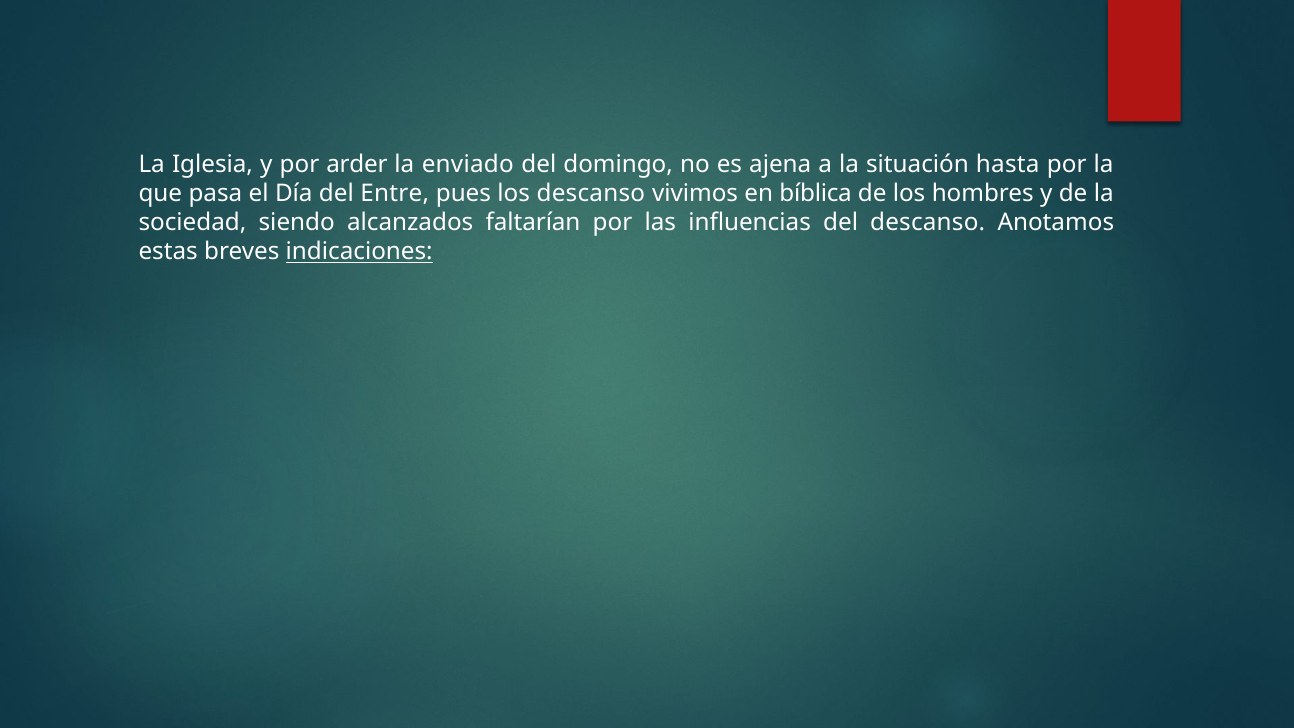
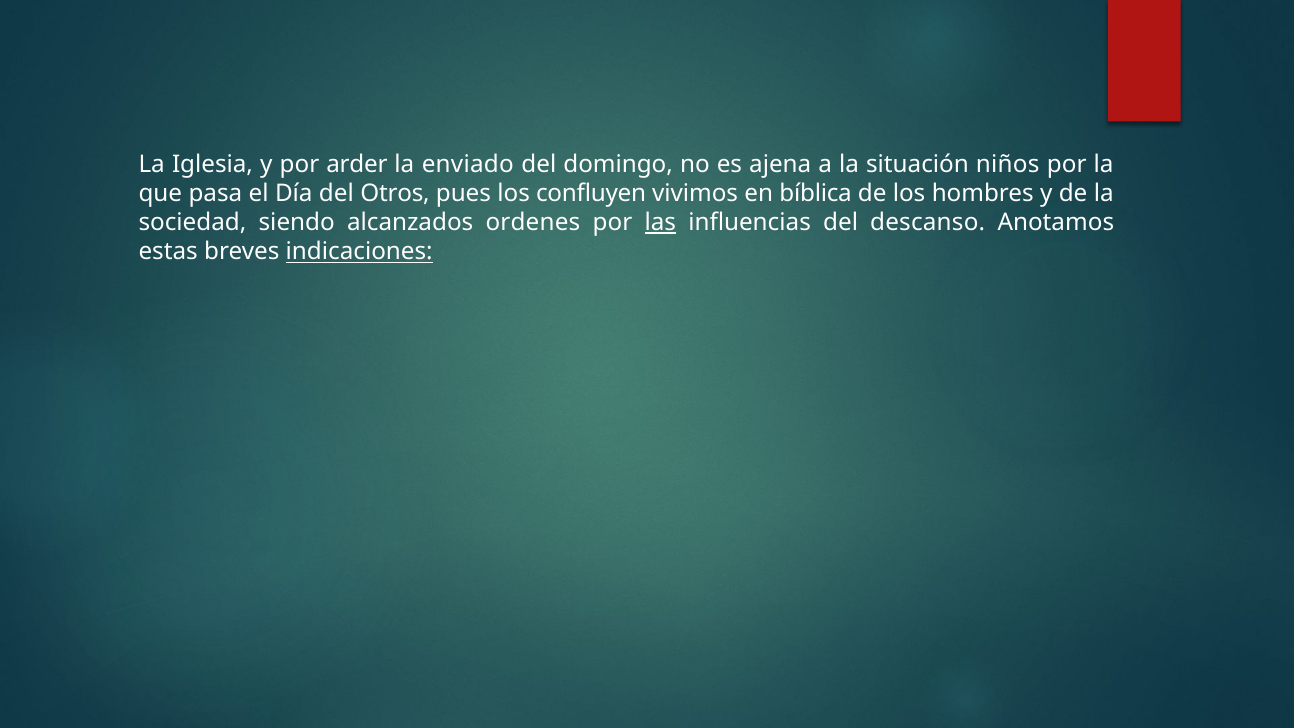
hasta: hasta -> niños
Entre: Entre -> Otros
los descanso: descanso -> confluyen
faltarían: faltarían -> ordenes
las underline: none -> present
